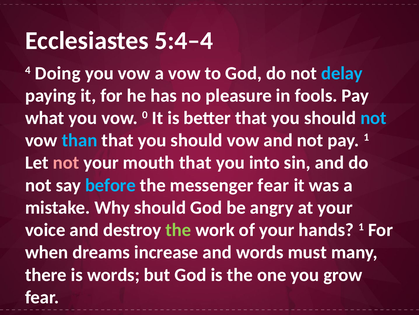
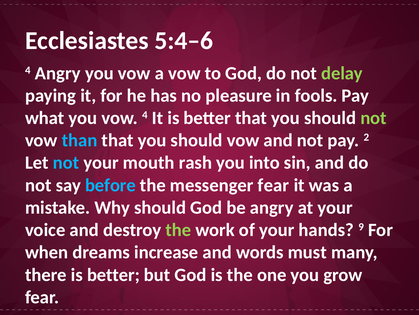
5:4–4: 5:4–4 -> 5:4–6
4 Doing: Doing -> Angry
delay colour: light blue -> light green
vow 0: 0 -> 4
not at (374, 118) colour: light blue -> light green
pay 1: 1 -> 2
not at (66, 162) colour: pink -> light blue
mouth that: that -> rash
hands 1: 1 -> 9
there is words: words -> better
